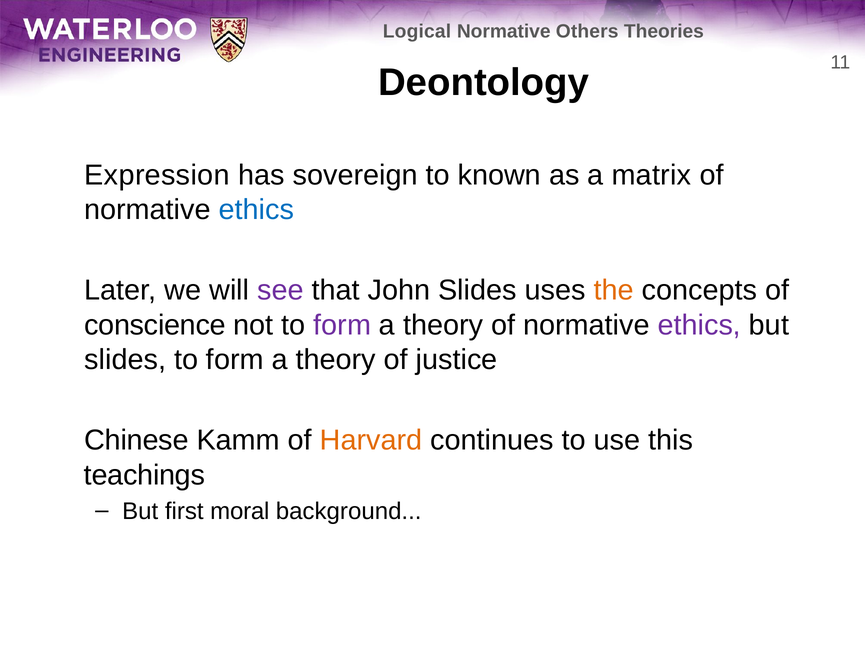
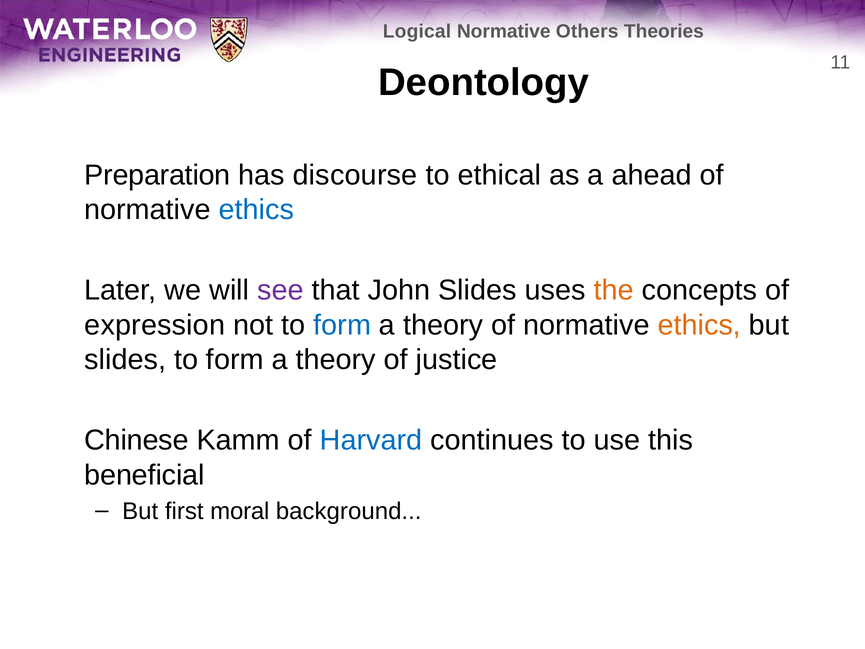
Expression: Expression -> Preparation
sovereign: sovereign -> discourse
known: known -> ethical
matrix: matrix -> ahead
conscience: conscience -> expression
form at (342, 325) colour: purple -> blue
ethics at (699, 325) colour: purple -> orange
Harvard colour: orange -> blue
teachings: teachings -> beneficial
